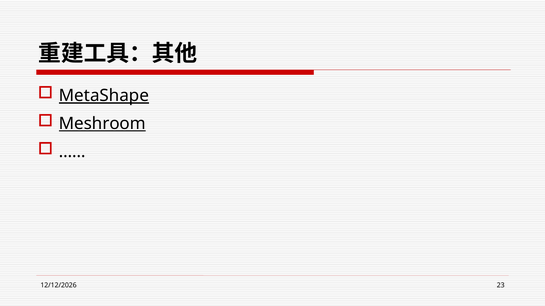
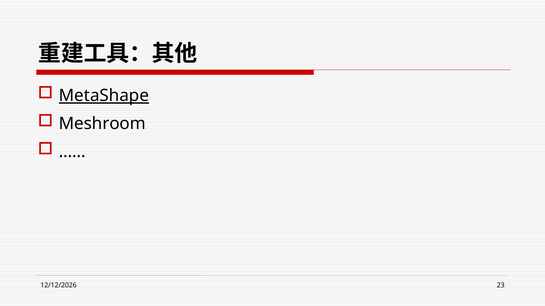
Meshroom underline: present -> none
